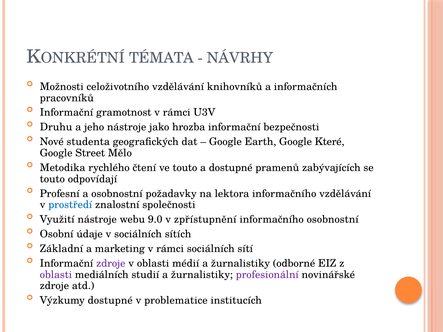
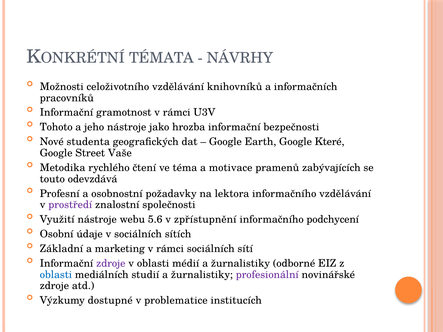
Druhu: Druhu -> Tohoto
Mělo: Mělo -> Vaše
ve touto: touto -> téma
a dostupné: dostupné -> motivace
odpovídají: odpovídají -> odevzdává
prostředí colour: blue -> purple
9.0: 9.0 -> 5.6
informačního osobnostní: osobnostní -> podchycení
oblasti at (56, 275) colour: purple -> blue
